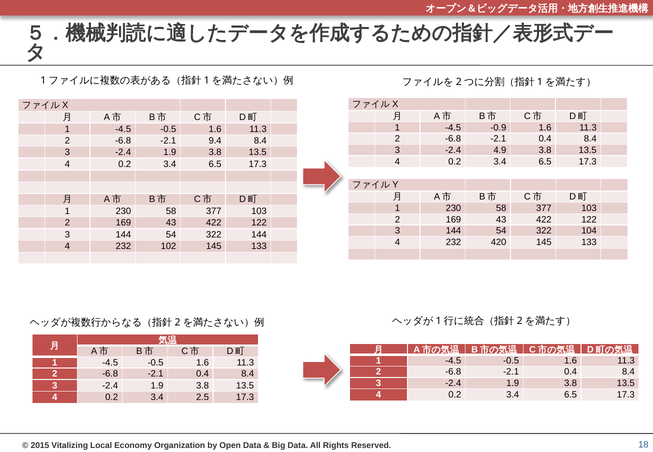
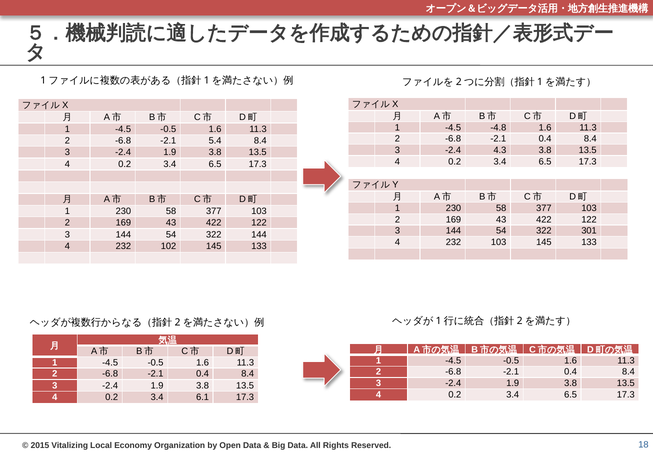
-0.9: -0.9 -> -4.8
9.4: 9.4 -> 5.4
4.9: 4.9 -> 4.3
104: 104 -> 301
232 420: 420 -> 103
2.5: 2.5 -> 6.1
